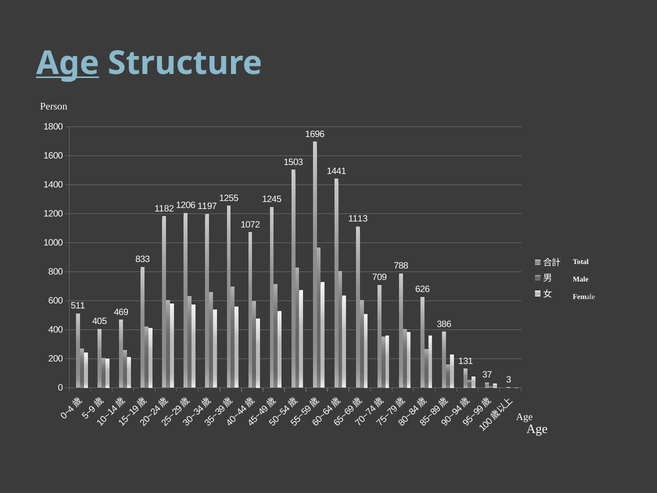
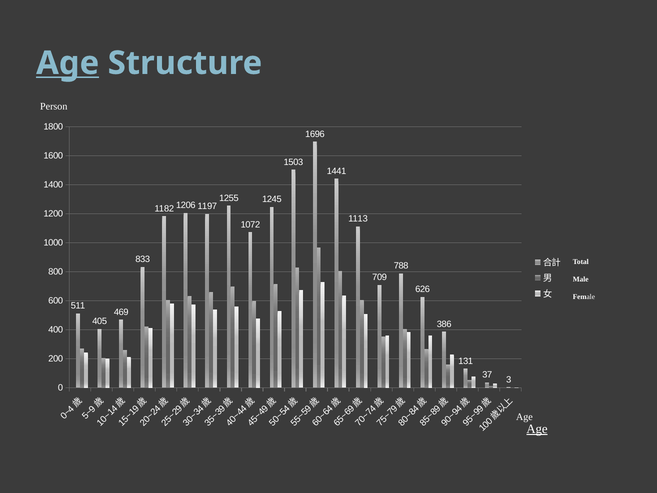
Age at (537, 429) underline: none -> present
